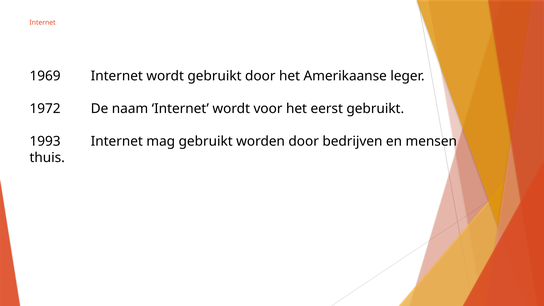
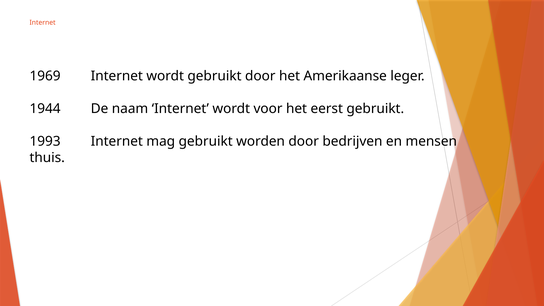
1972: 1972 -> 1944
